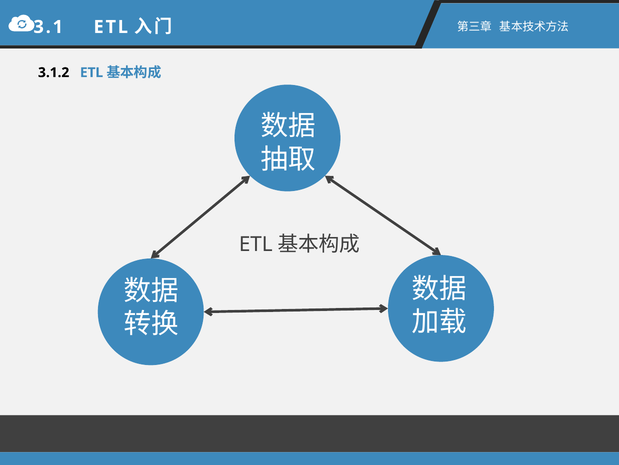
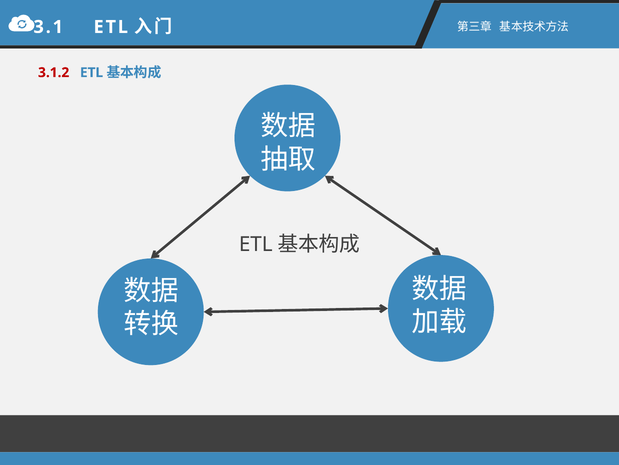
3.1.2 colour: black -> red
